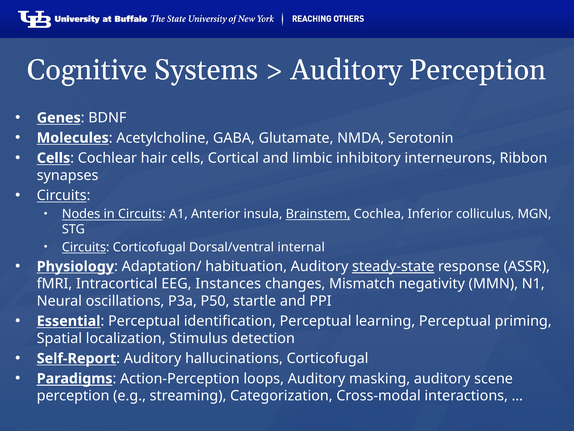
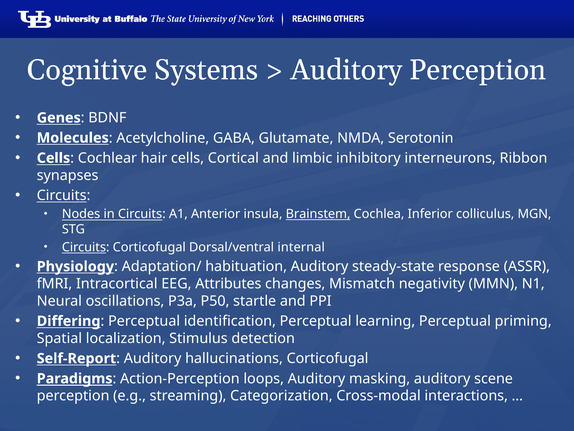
steady-state underline: present -> none
Instances: Instances -> Attributes
Essential: Essential -> Differing
